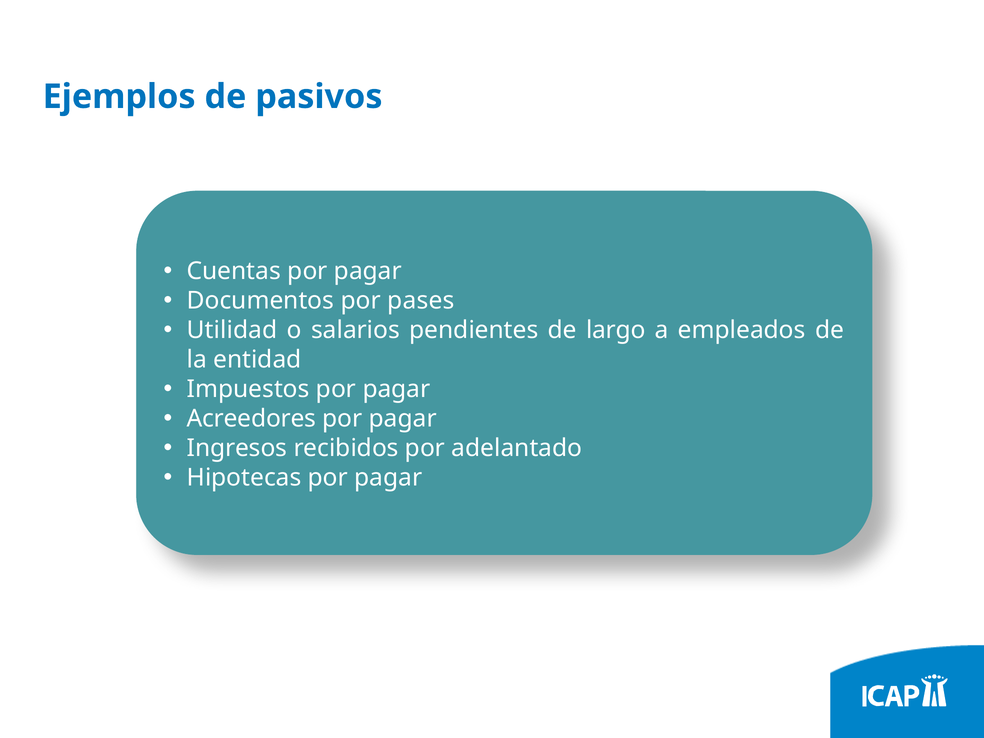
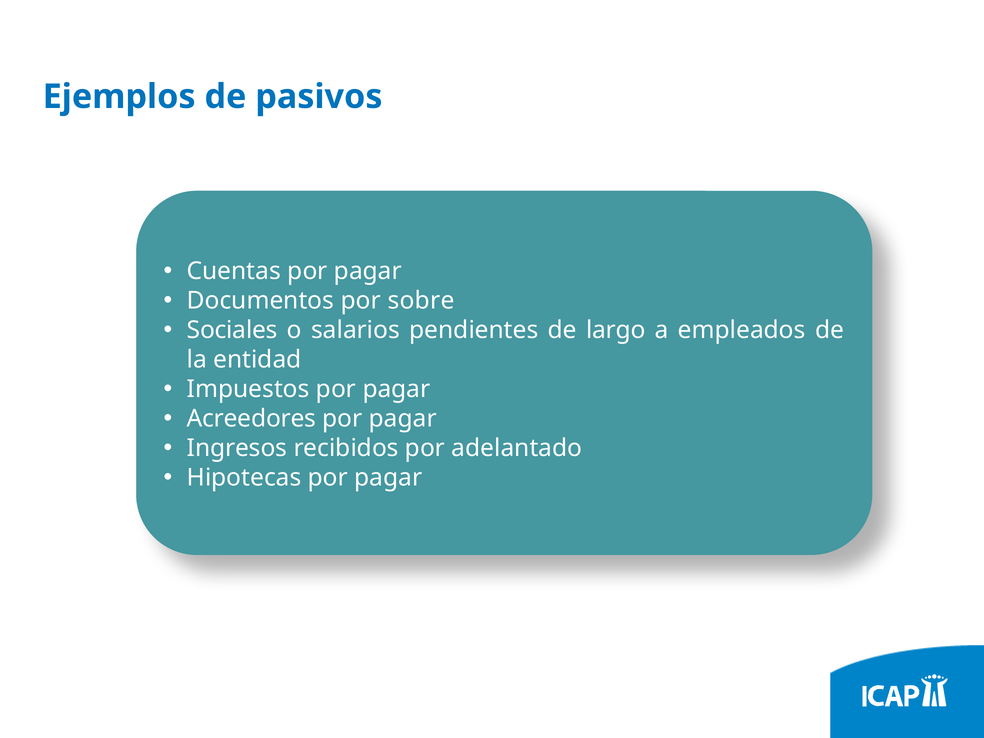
pases: pases -> sobre
Utilidad: Utilidad -> Sociales
